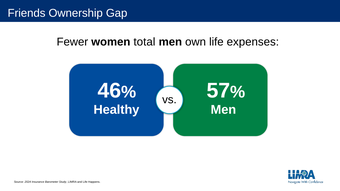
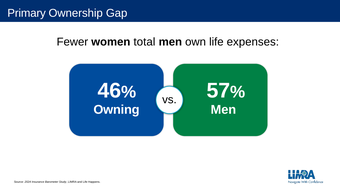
Friends: Friends -> Primary
Healthy: Healthy -> Owning
